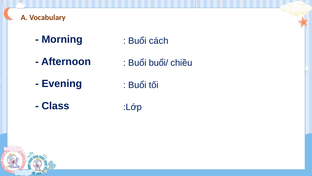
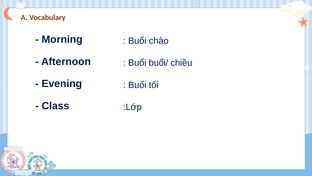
cách: cách -> chào
